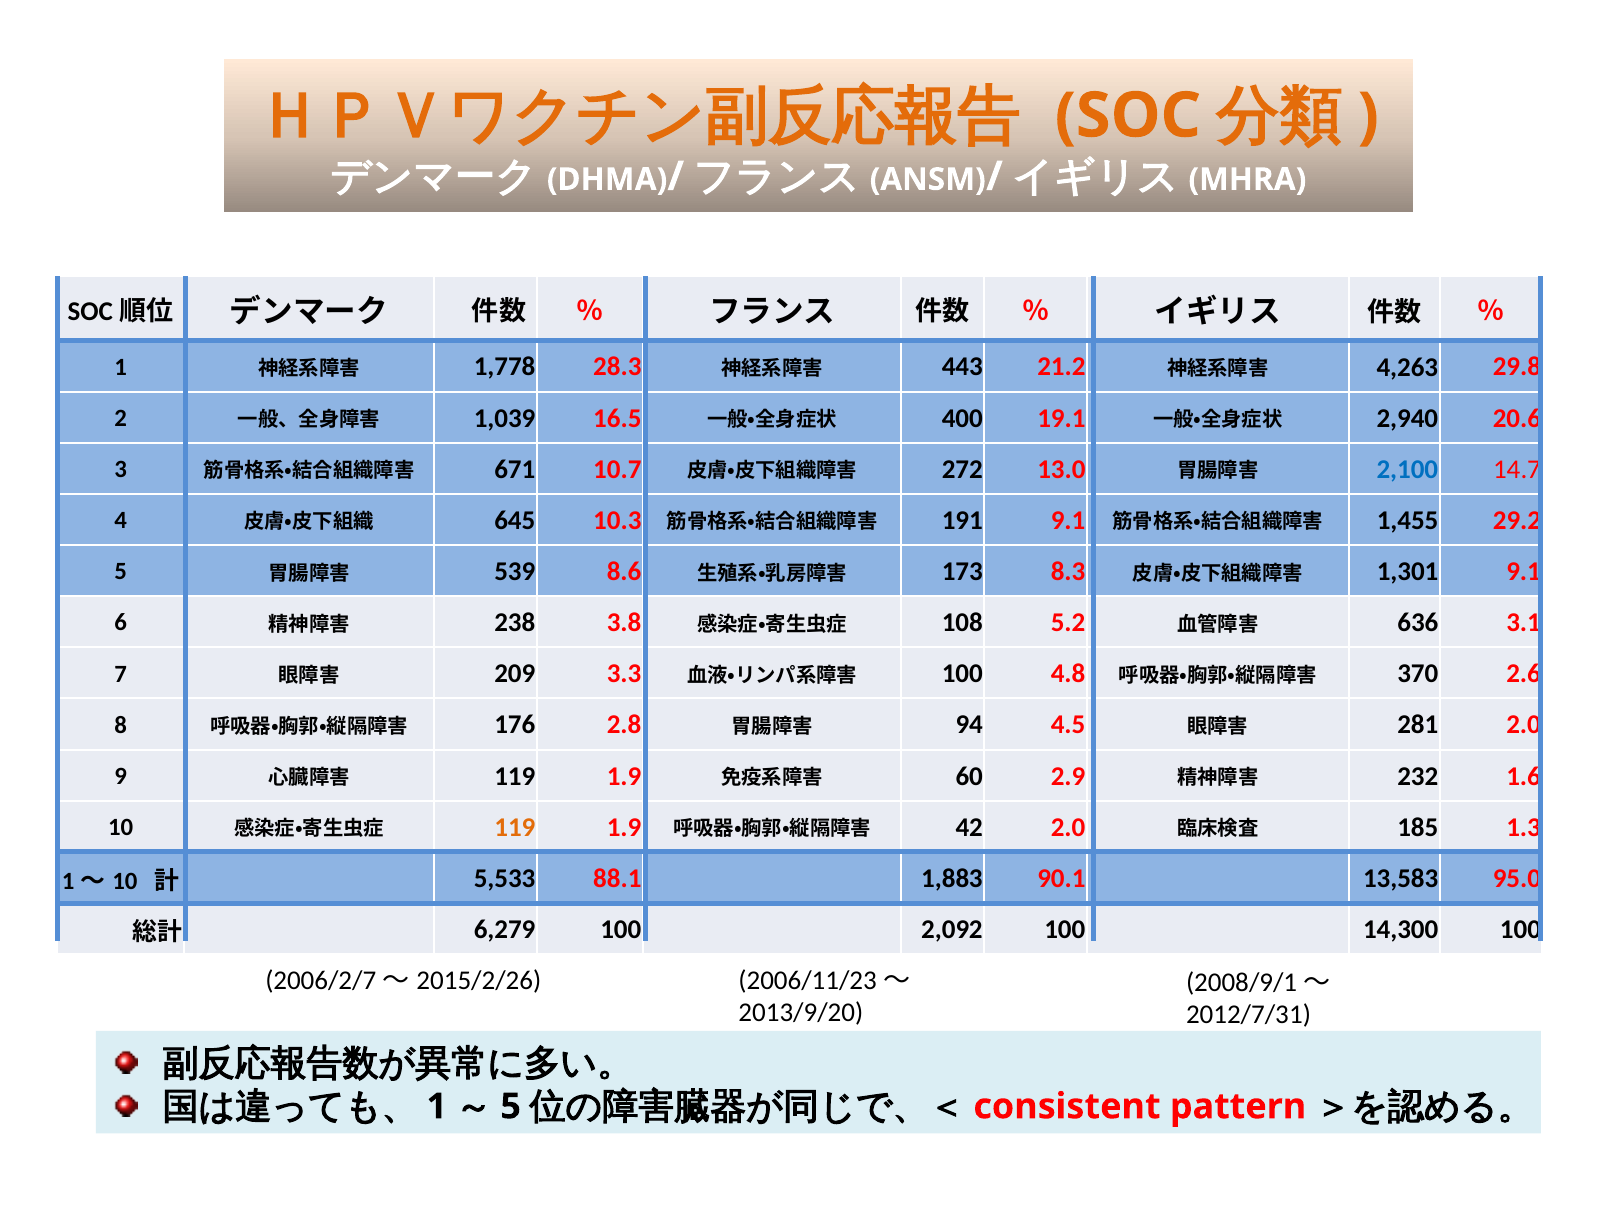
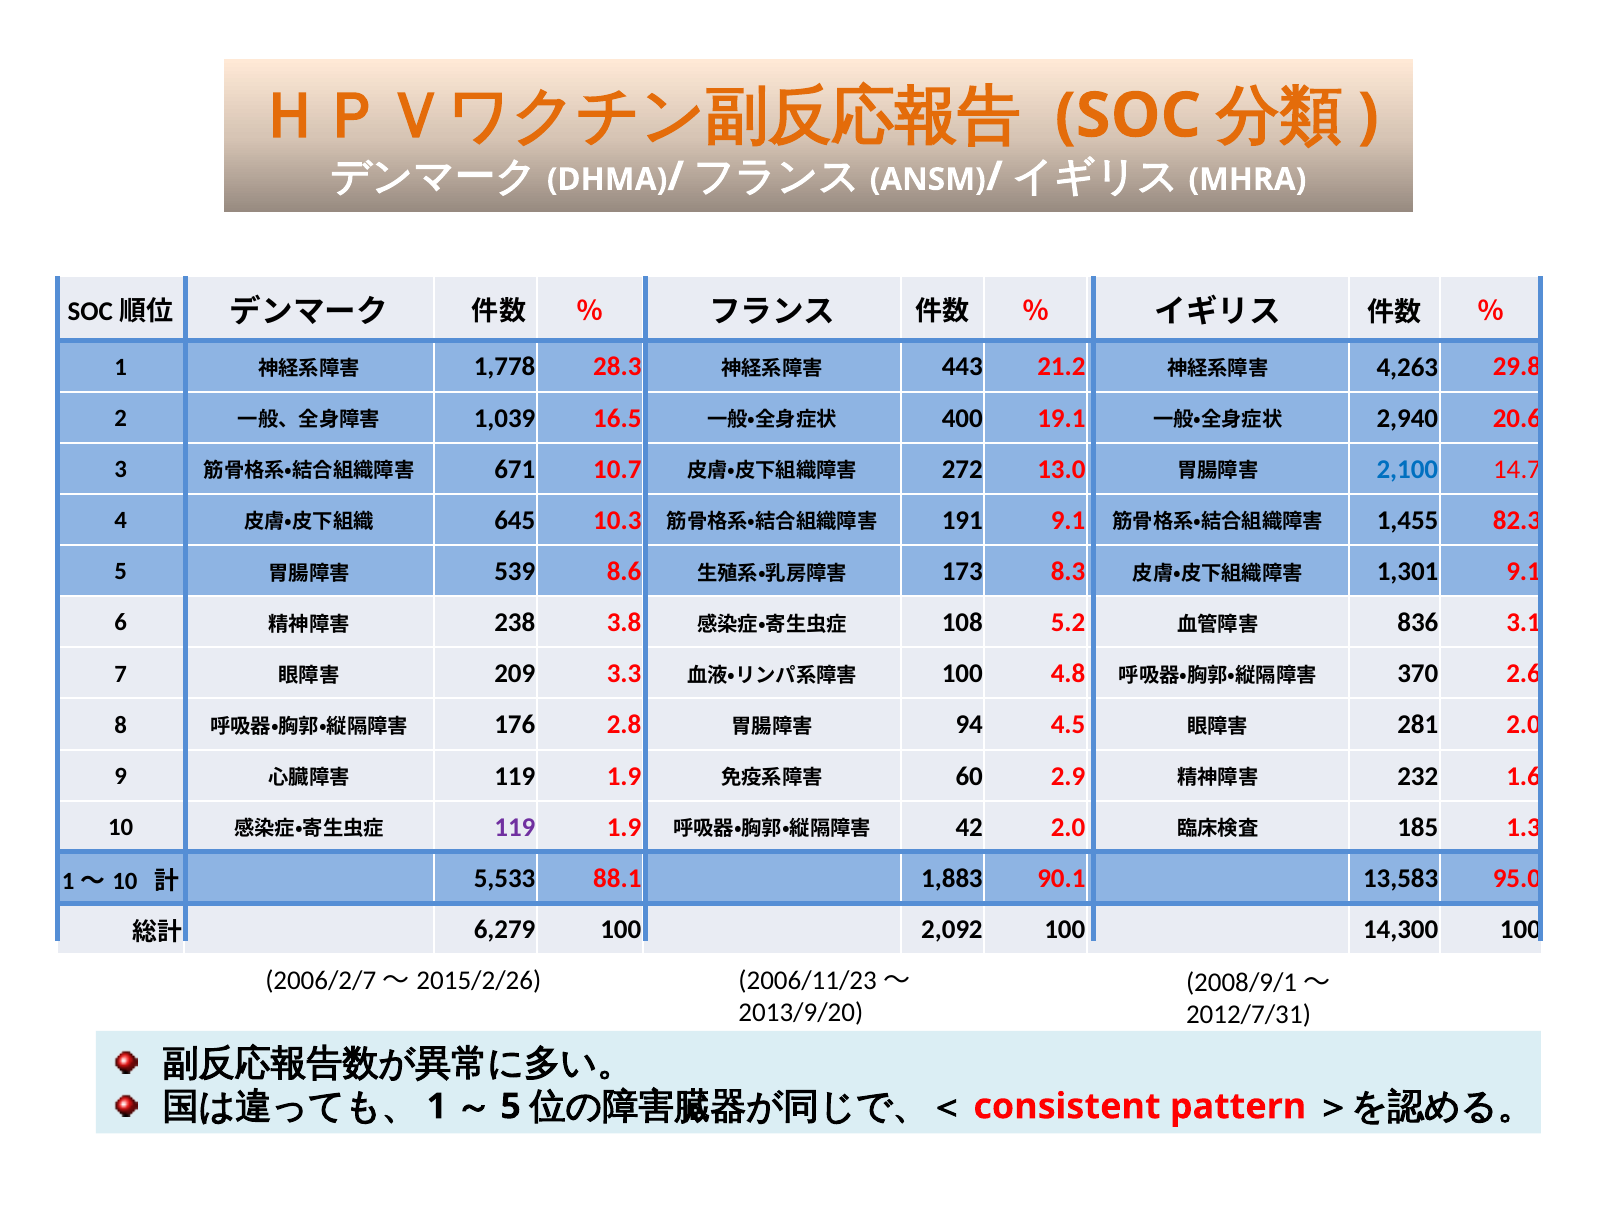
29.2: 29.2 -> 82.3
636: 636 -> 836
119 at (515, 827) colour: orange -> purple
